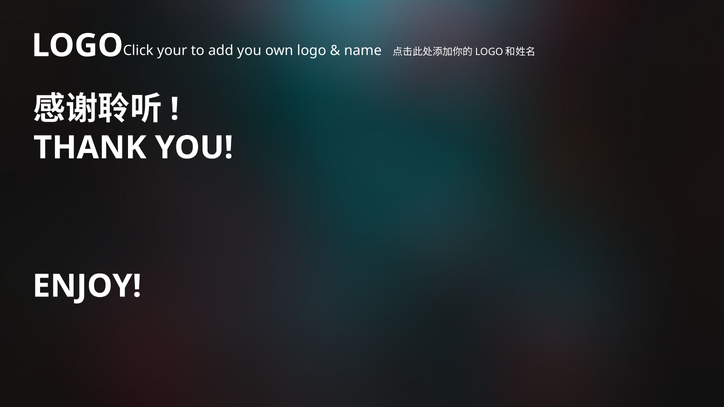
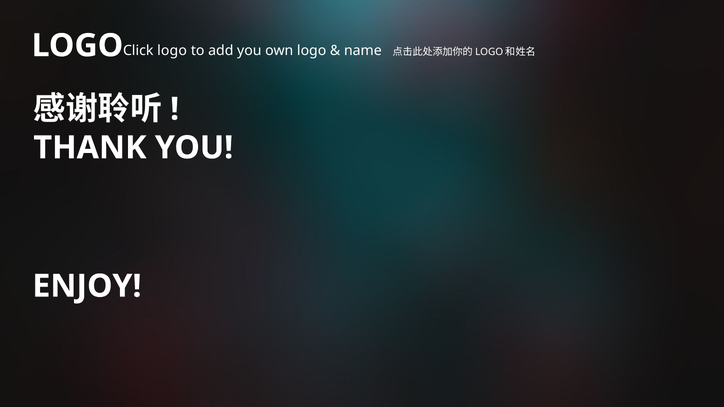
Click your: your -> logo
